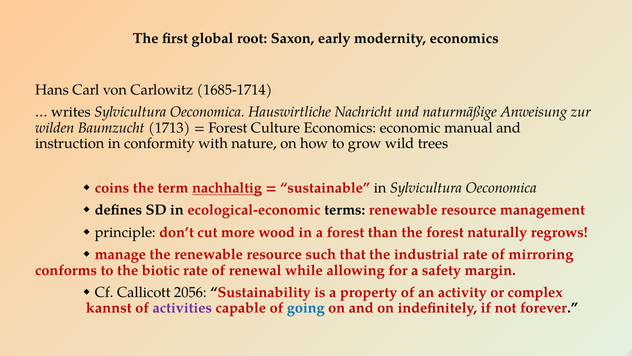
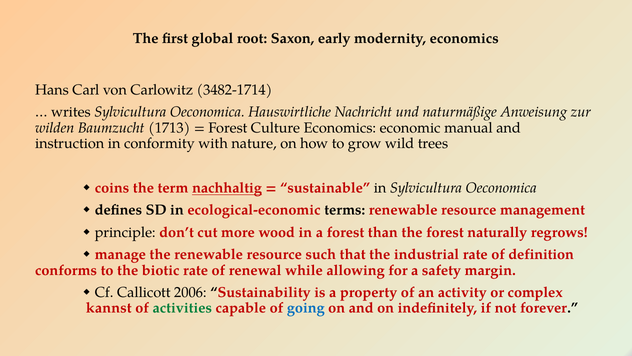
1685-1714: 1685-1714 -> 3482-1714
mirroring: mirroring -> definition
2056: 2056 -> 2006
activities colour: purple -> green
